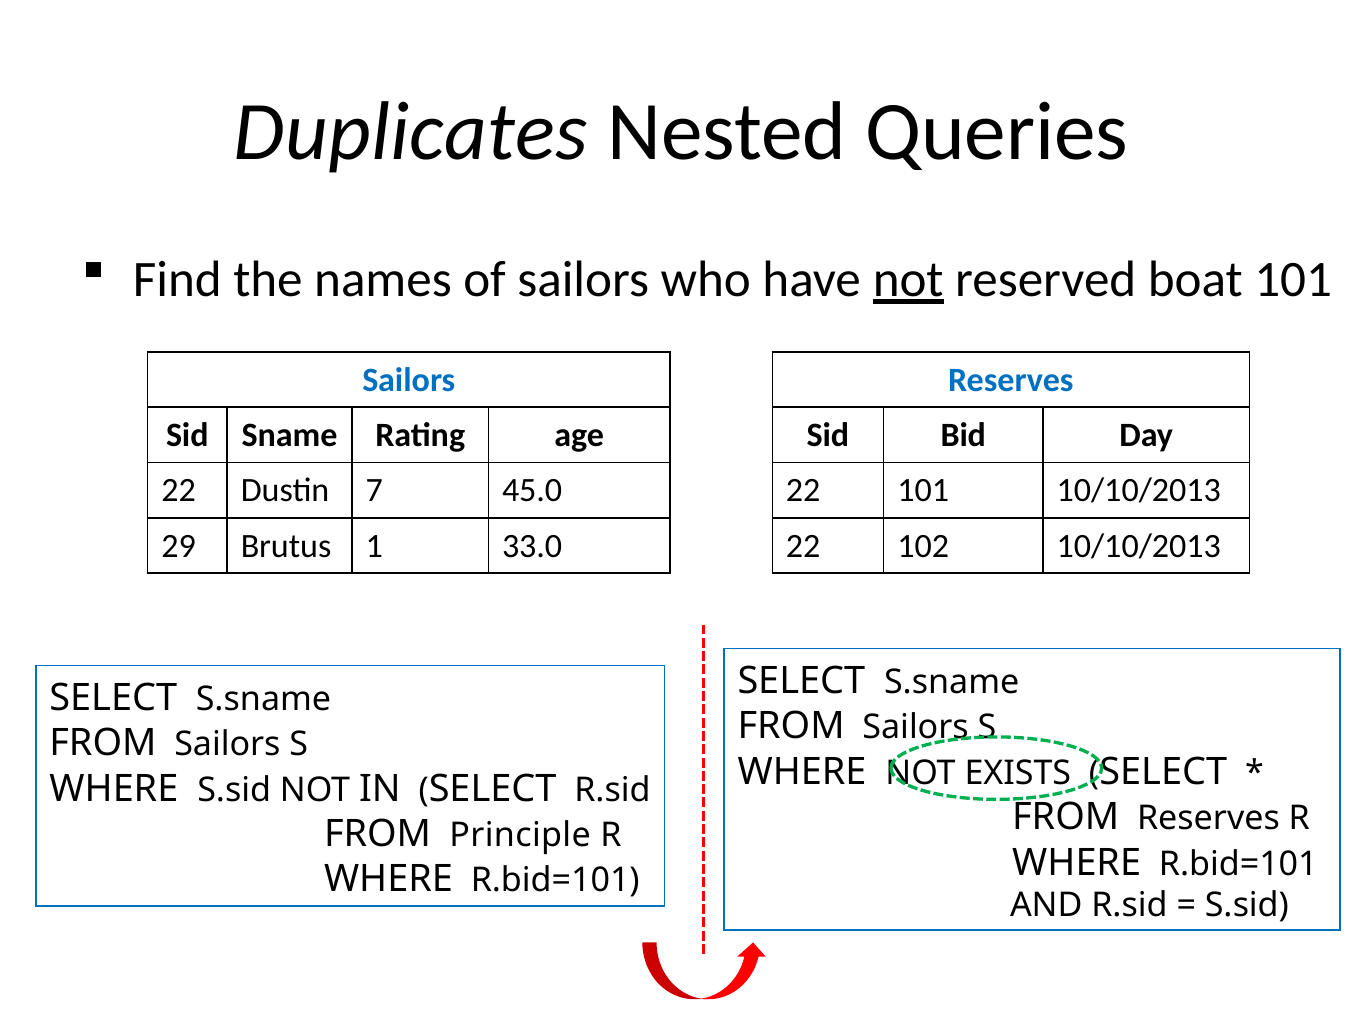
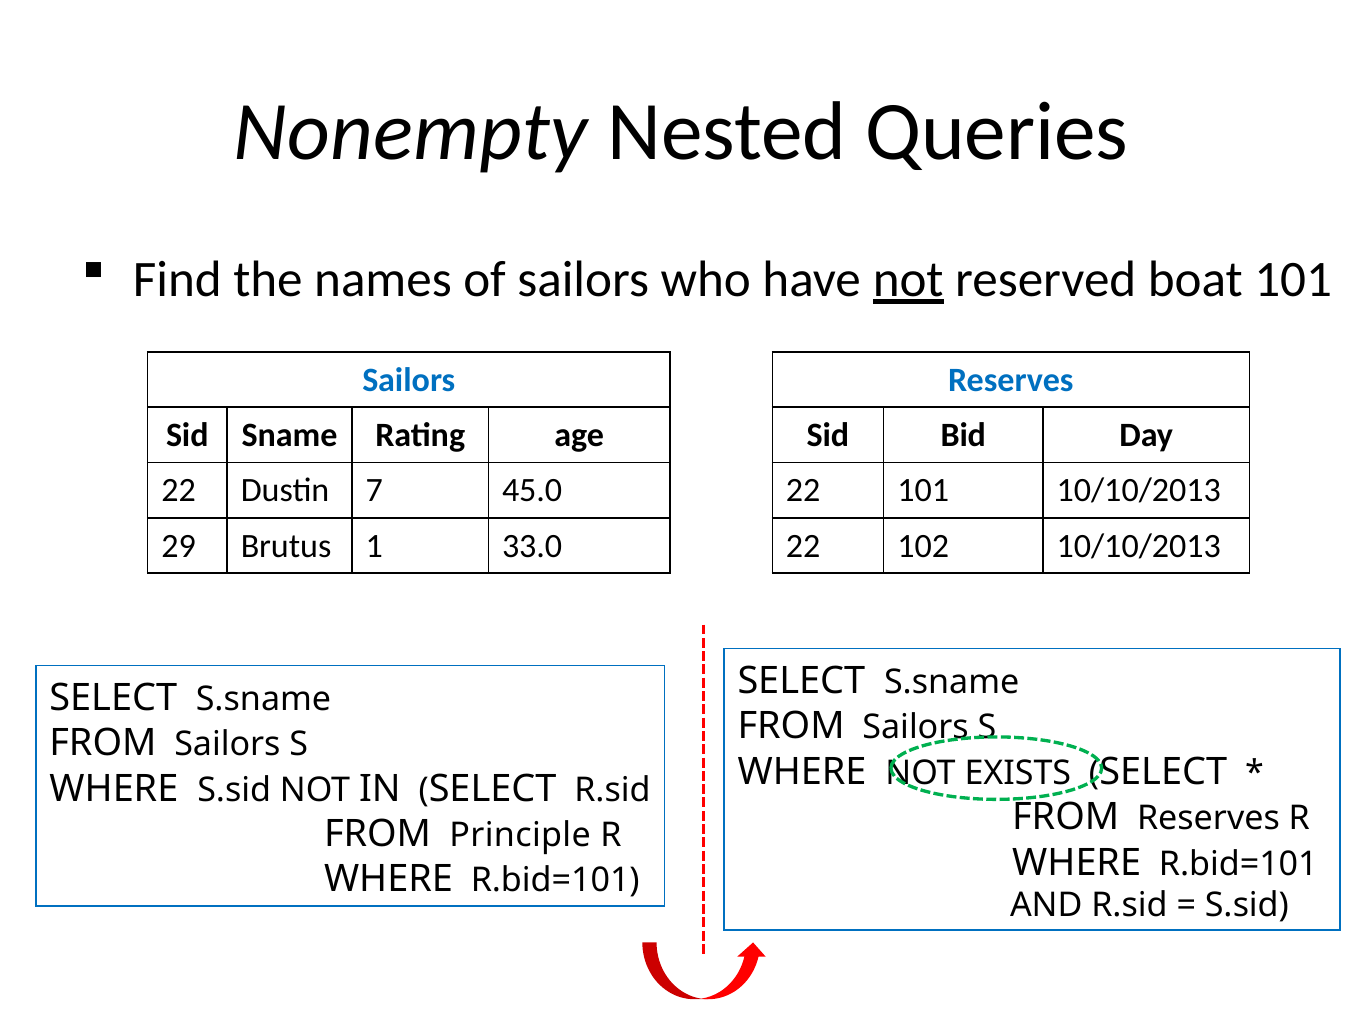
Duplicates: Duplicates -> Nonempty
